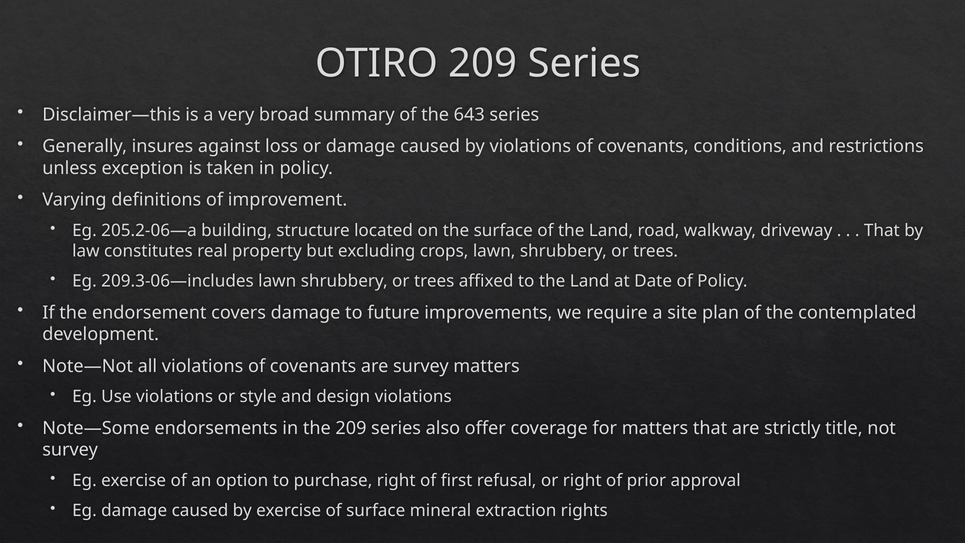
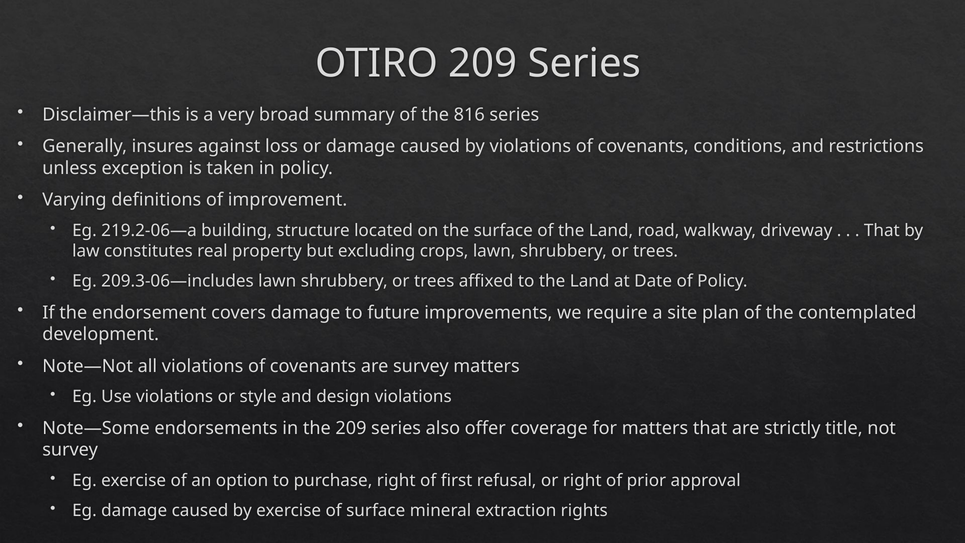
643: 643 -> 816
205.2-06—a: 205.2-06—a -> 219.2-06—a
